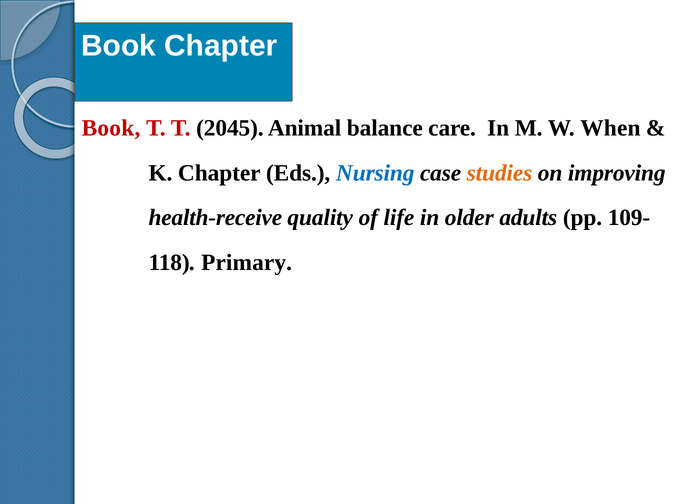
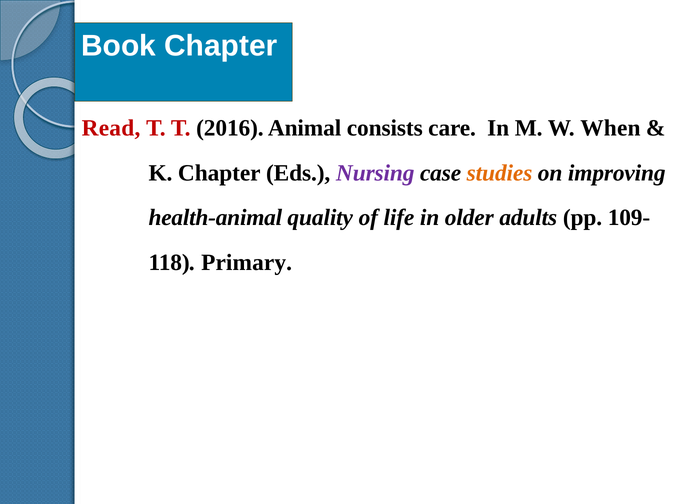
Book at (111, 128): Book -> Read
2045: 2045 -> 2016
balance: balance -> consists
Nursing colour: blue -> purple
health-receive: health-receive -> health-animal
